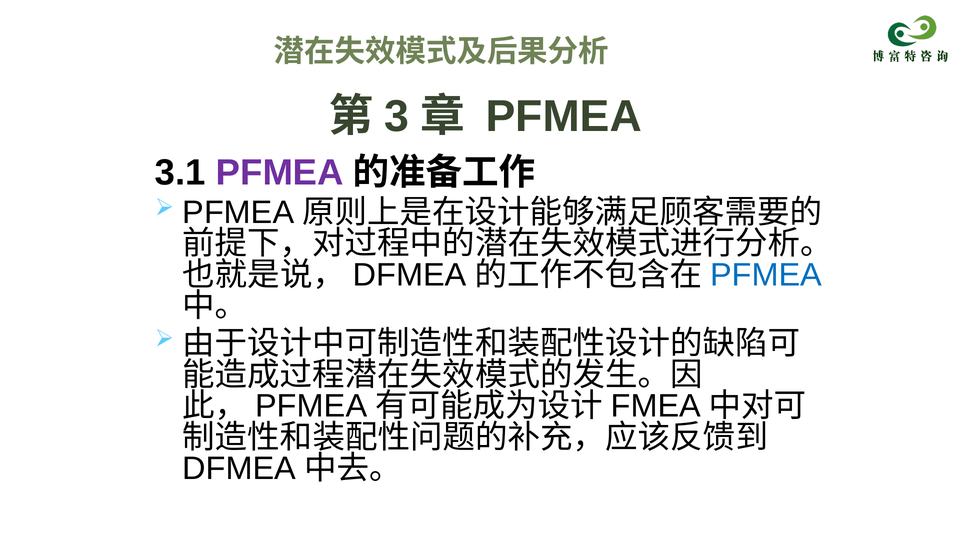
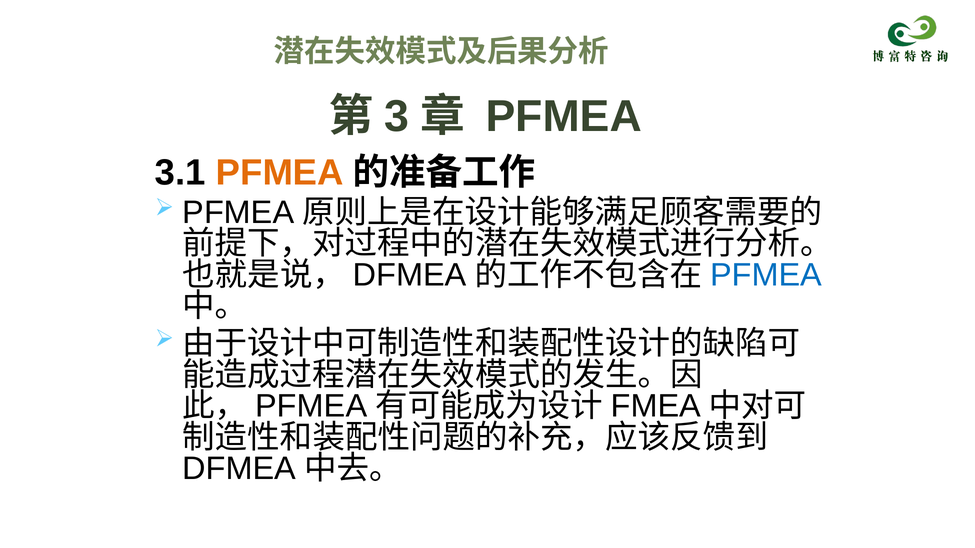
PFMEA at (280, 173) colour: purple -> orange
